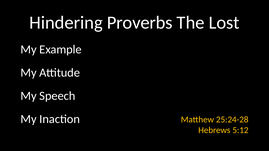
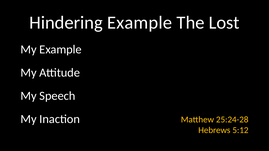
Hindering Proverbs: Proverbs -> Example
